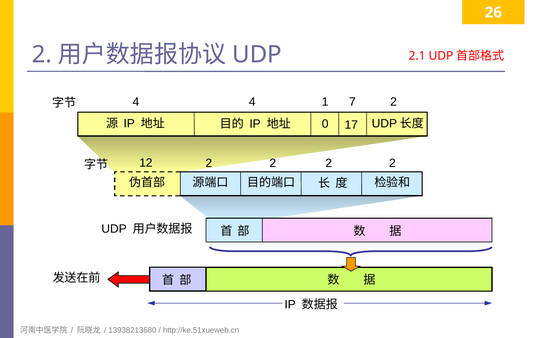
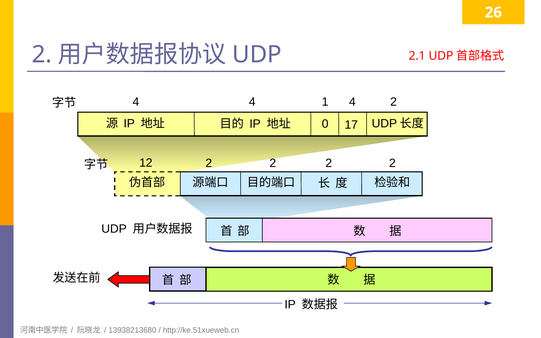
1 7: 7 -> 4
